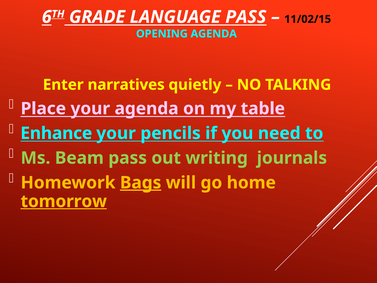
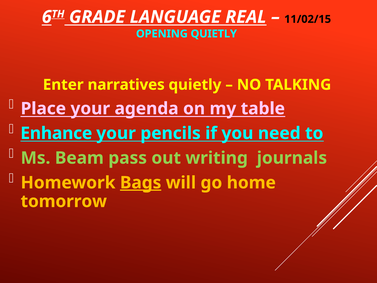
LANGUAGE PASS: PASS -> REAL
OPENING AGENDA: AGENDA -> QUIETLY
tomorrow underline: present -> none
